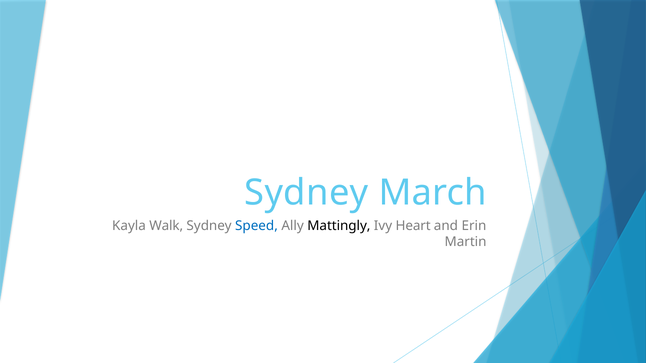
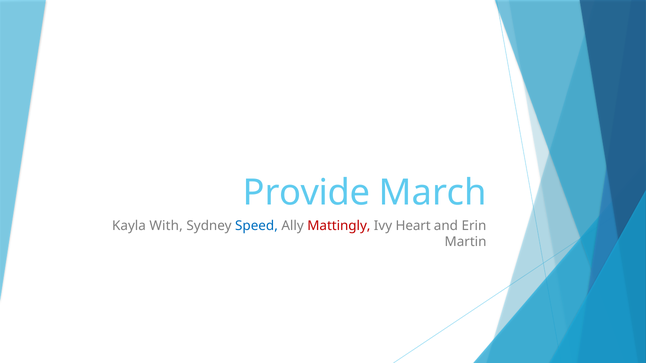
Sydney at (306, 193): Sydney -> Provide
Walk: Walk -> With
Mattingly colour: black -> red
